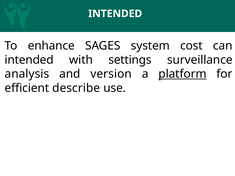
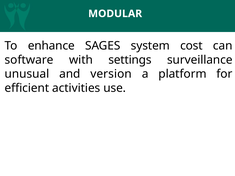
INTENDED at (115, 14): INTENDED -> MODULAR
intended at (29, 60): intended -> software
analysis: analysis -> unusual
platform underline: present -> none
describe: describe -> activities
